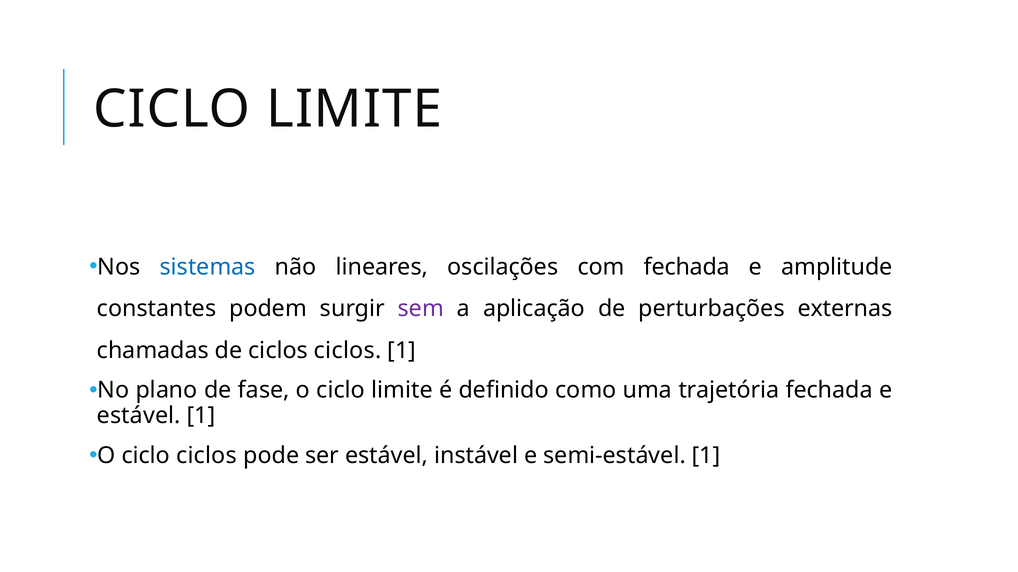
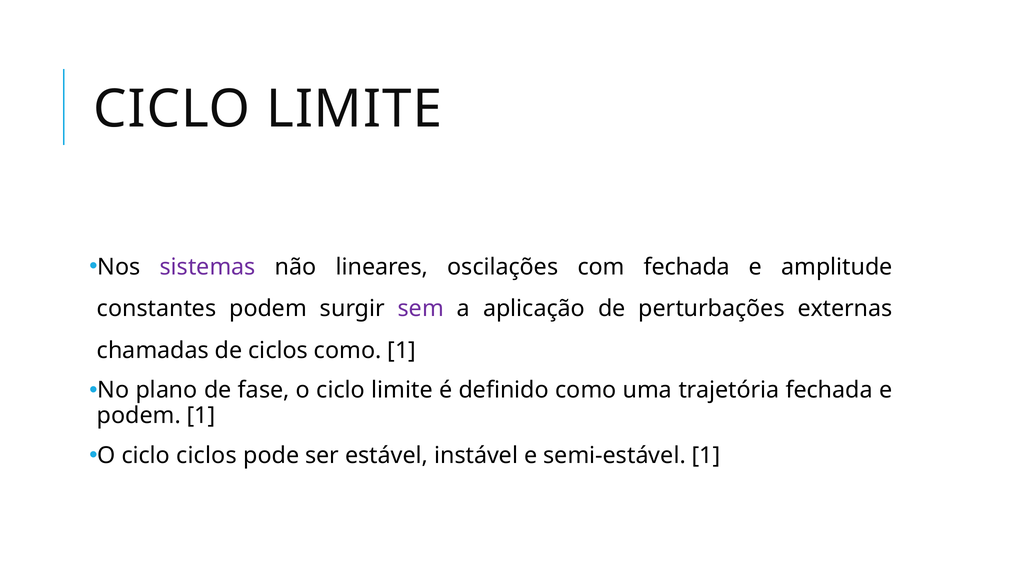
sistemas colour: blue -> purple
ciclos ciclos: ciclos -> como
estável at (139, 416): estável -> podem
